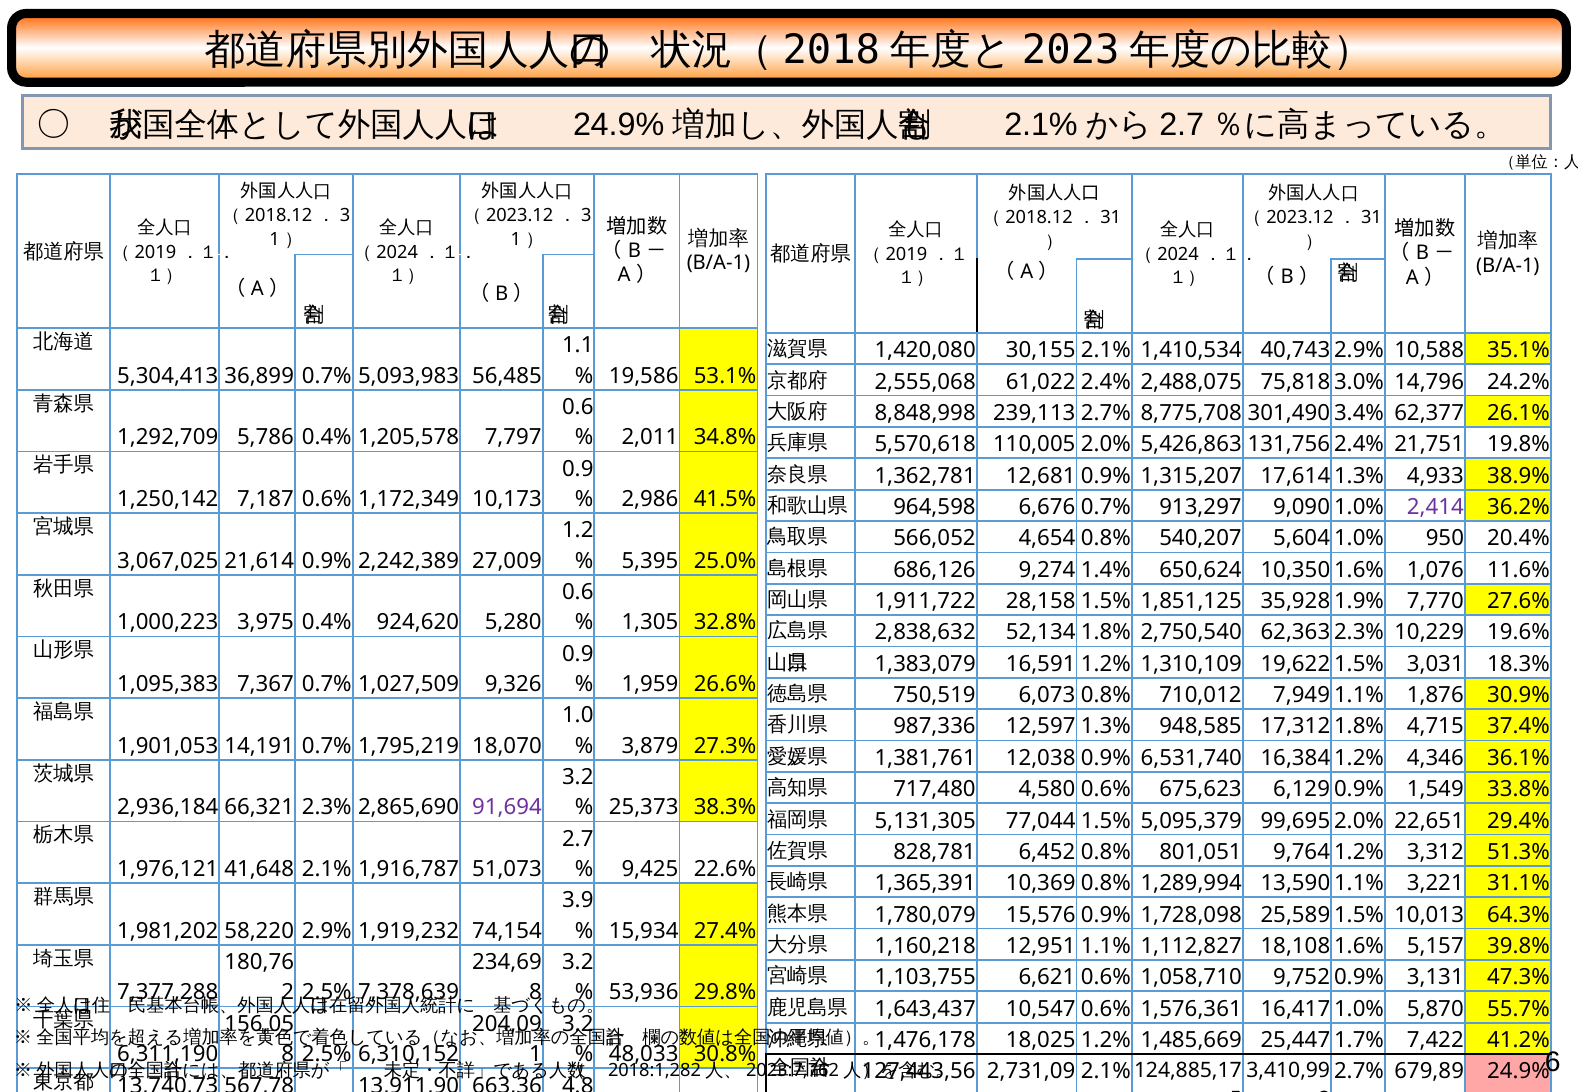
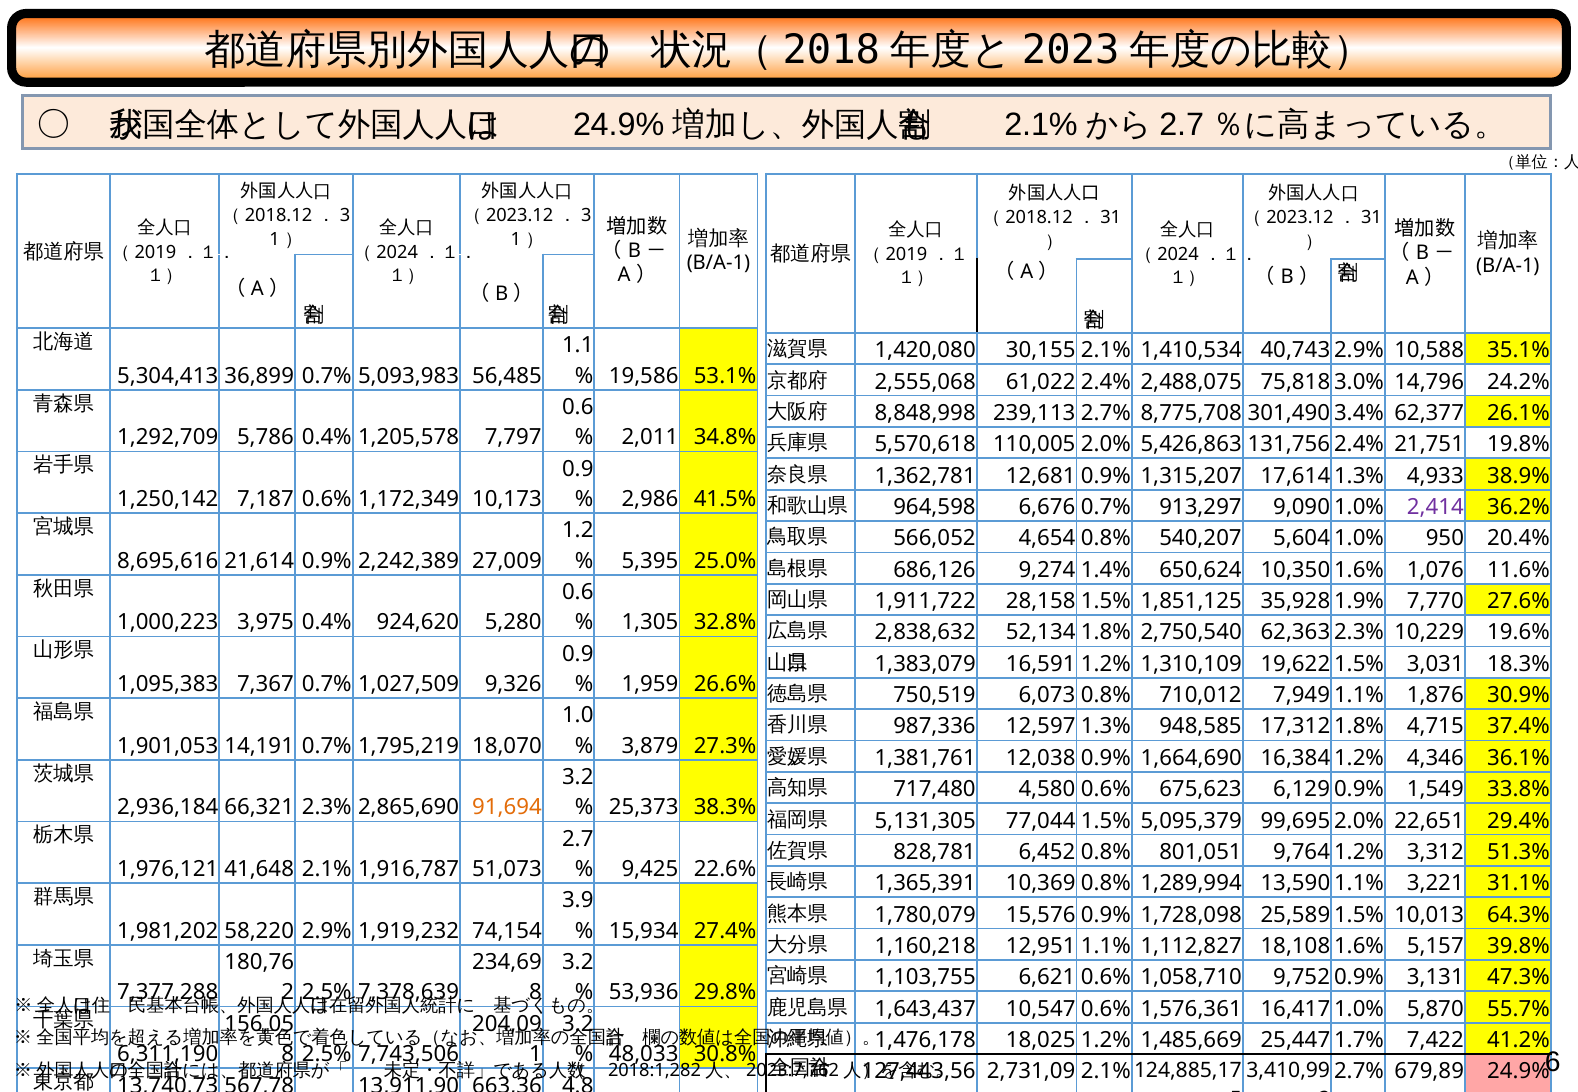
3,067,025: 3,067,025 -> 8,695,616
6,531,740: 6,531,740 -> 1,664,690
91,694 colour: purple -> orange
6,310,152: 6,310,152 -> 7,743,506
